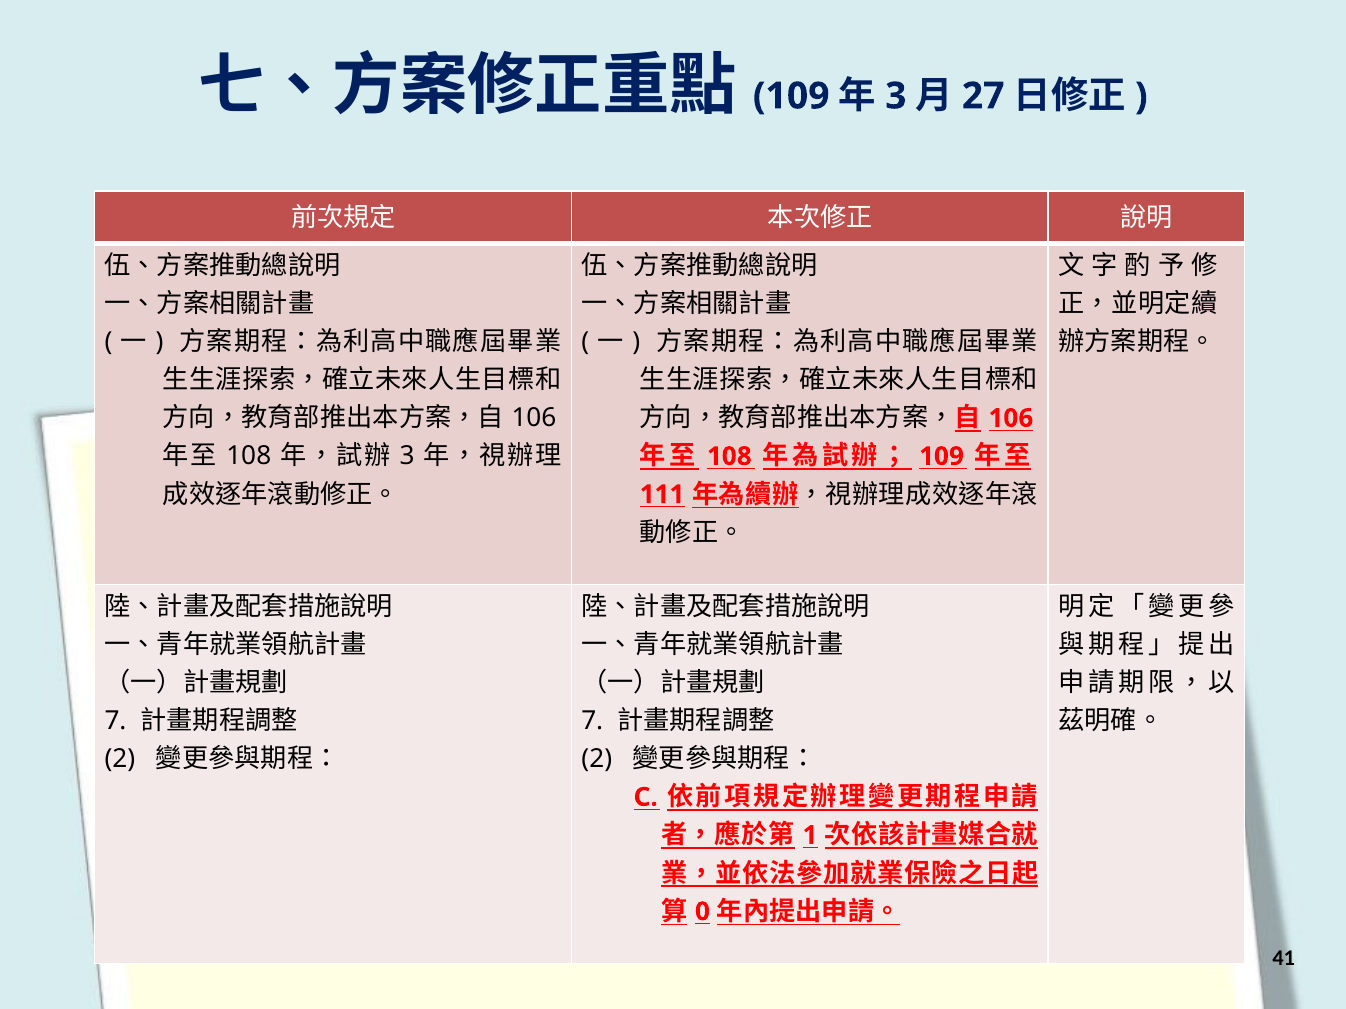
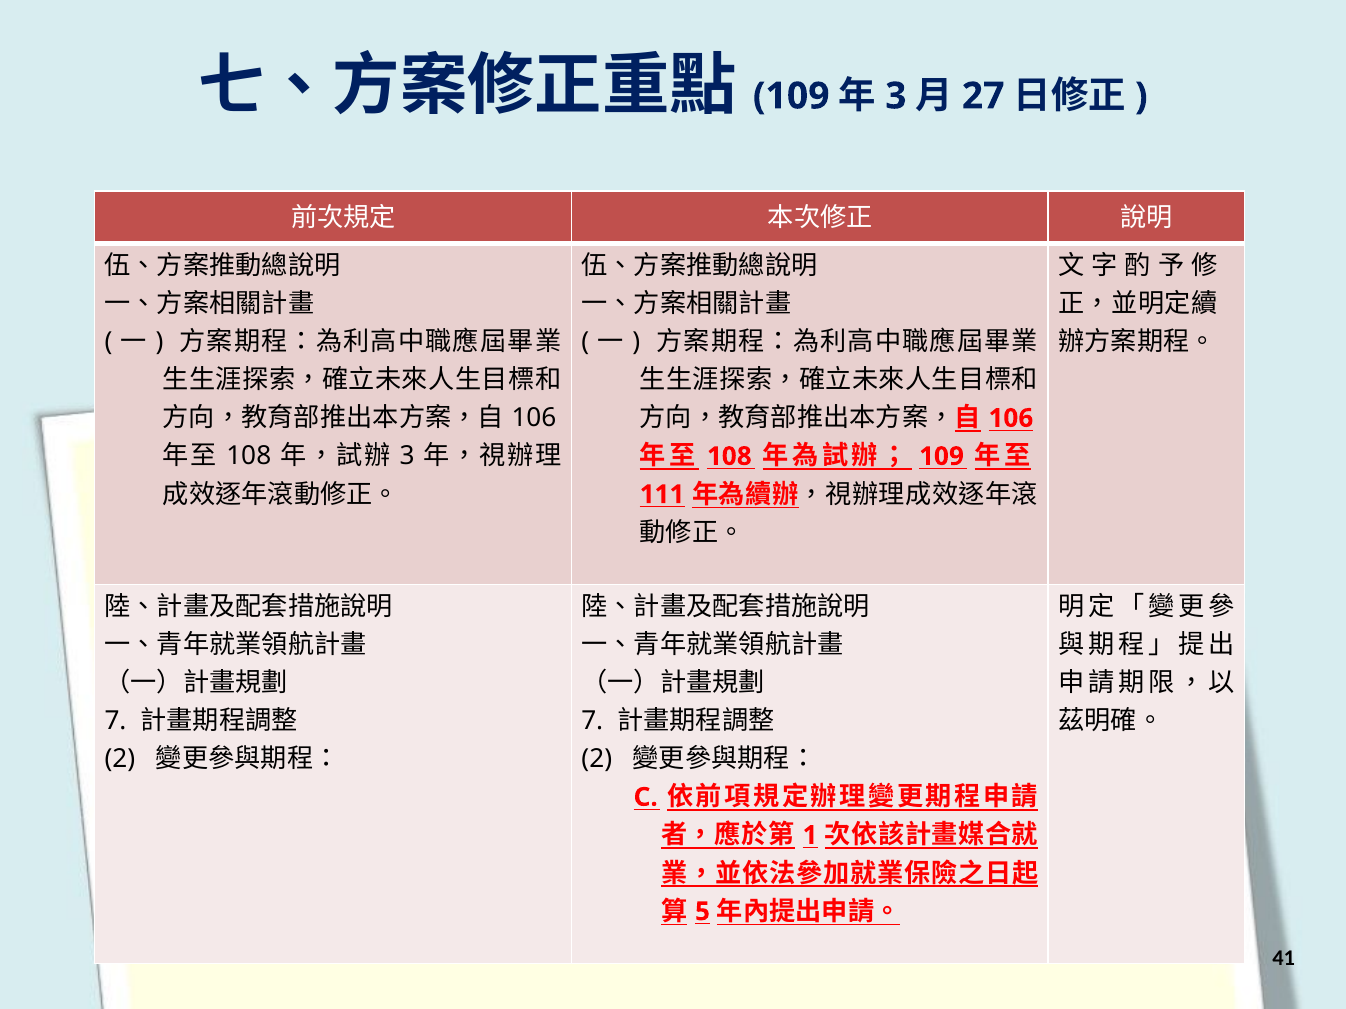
0: 0 -> 5
